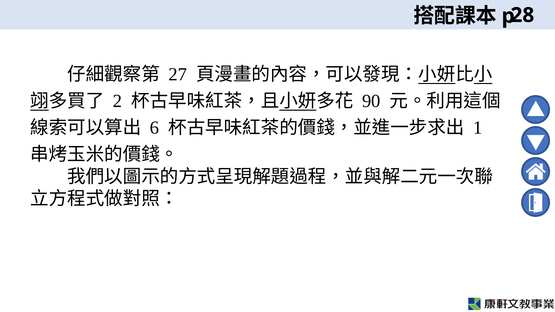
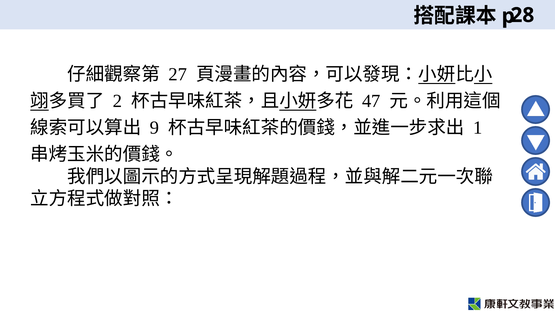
90: 90 -> 47
6: 6 -> 9
